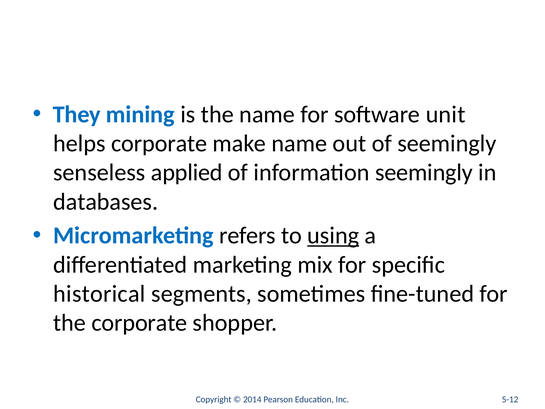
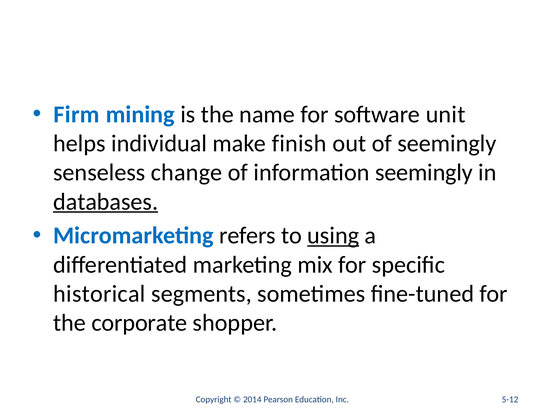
They: They -> Firm
helps corporate: corporate -> individual
make name: name -> finish
applied: applied -> change
databases underline: none -> present
